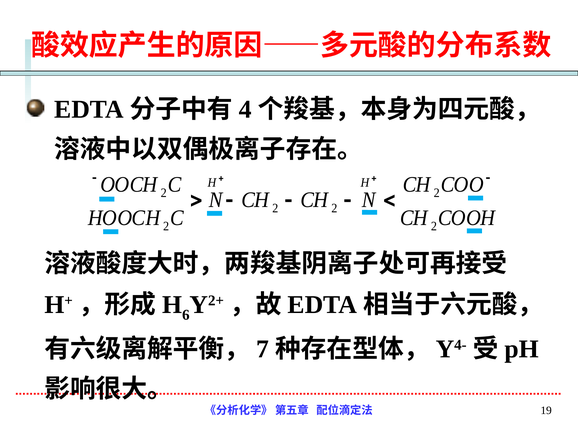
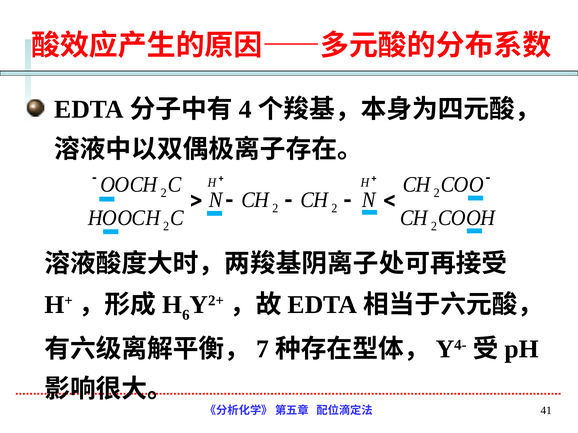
19: 19 -> 41
